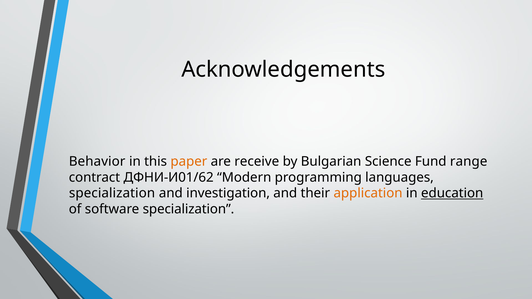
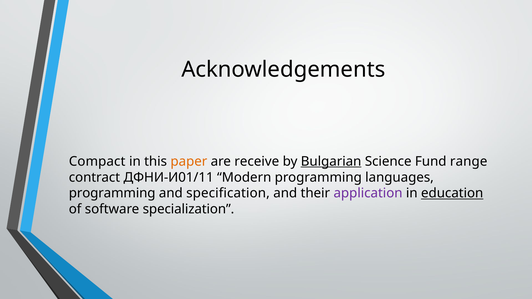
Behavior: Behavior -> Compact
Bulgarian underline: none -> present
ДФНИ-И01/62: ДФНИ-И01/62 -> ДФНИ-И01/11
specialization at (112, 193): specialization -> programming
investigation: investigation -> specification
application colour: orange -> purple
